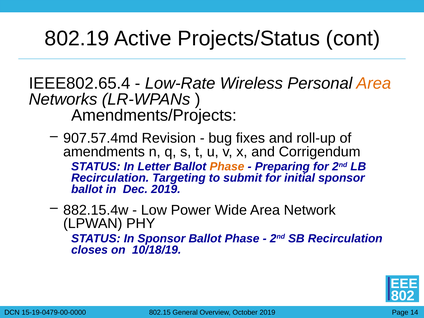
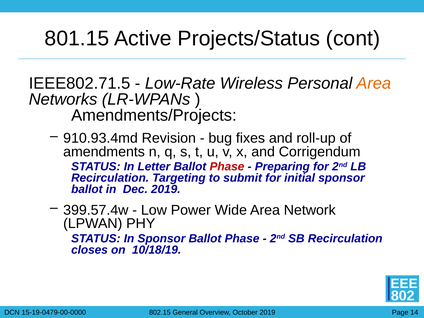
802.19: 802.19 -> 801.15
IEEE802.65.4: IEEE802.65.4 -> IEEE802.71.5
907.57.4md: 907.57.4md -> 910.93.4md
Phase at (227, 167) colour: orange -> red
882.15.4w: 882.15.4w -> 399.57.4w
